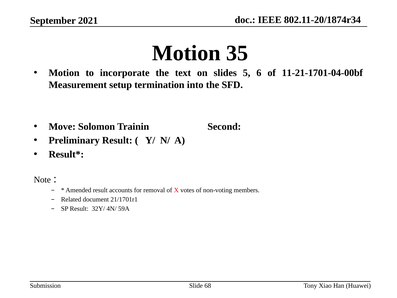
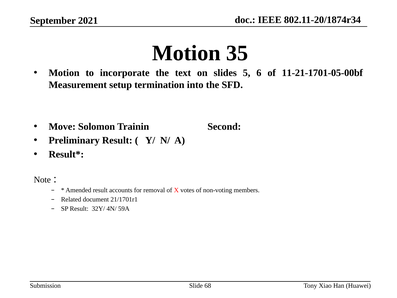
11-21-1701-04-00bf: 11-21-1701-04-00bf -> 11-21-1701-05-00bf
